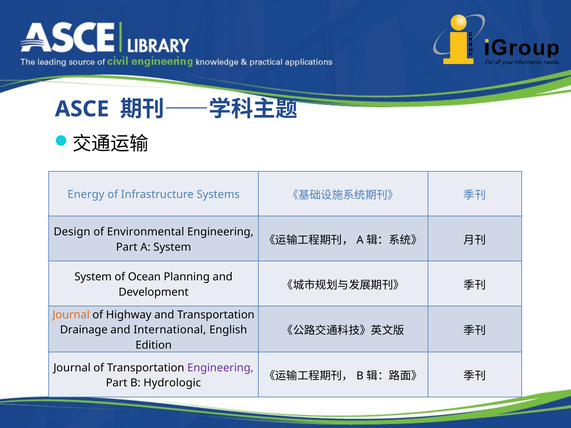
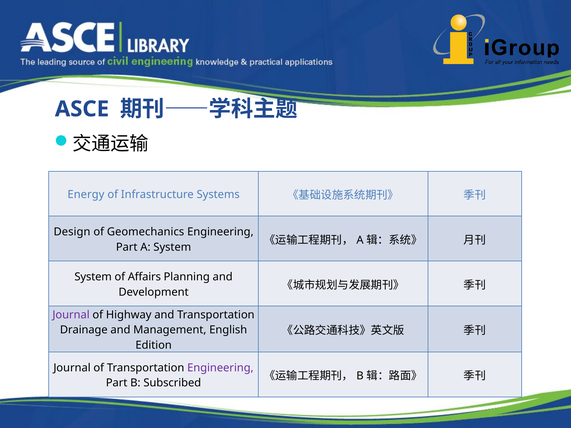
Environmental: Environmental -> Geomechanics
Ocean: Ocean -> Affairs
Journal at (71, 315) colour: orange -> purple
International: International -> Management
Hydrologic: Hydrologic -> Subscribed
